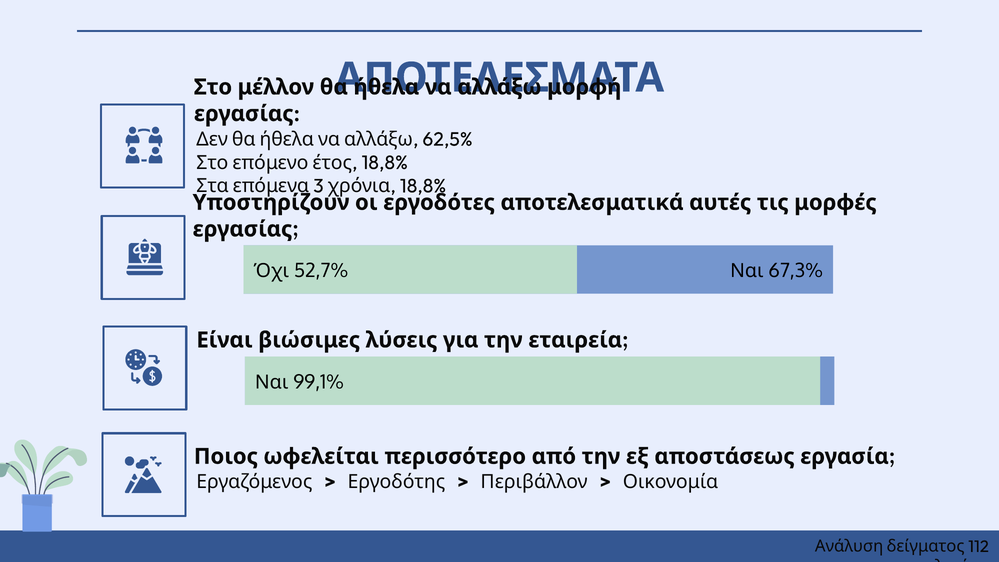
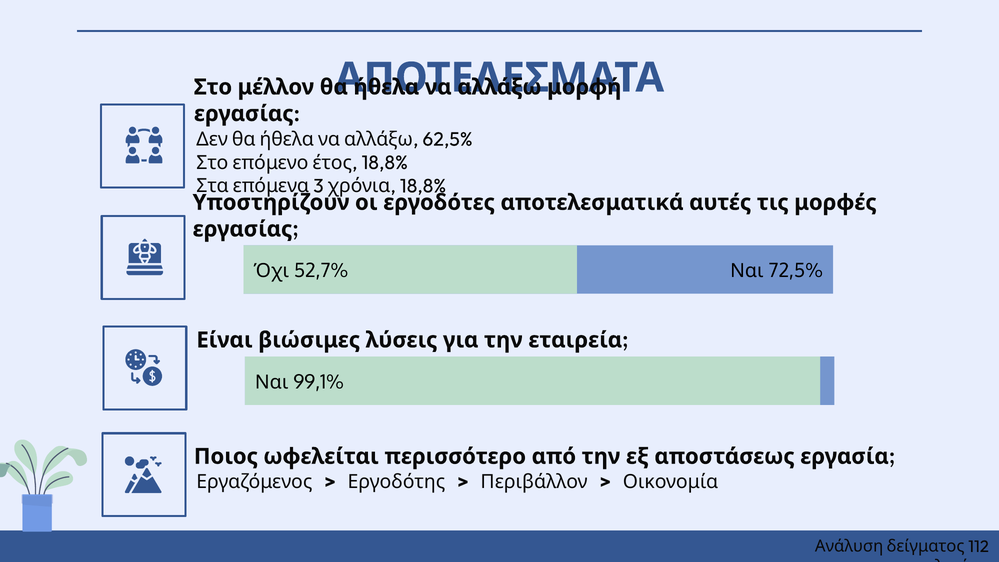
67,3%: 67,3% -> 72,5%
